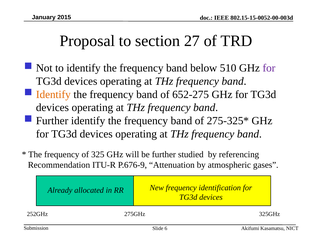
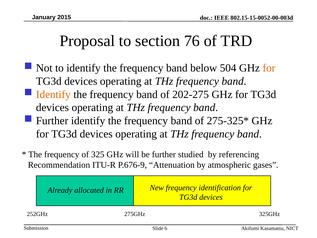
27: 27 -> 76
510: 510 -> 504
for at (269, 68) colour: purple -> orange
652-275: 652-275 -> 202-275
